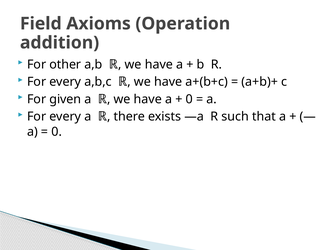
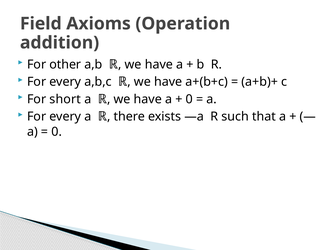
given: given -> short
